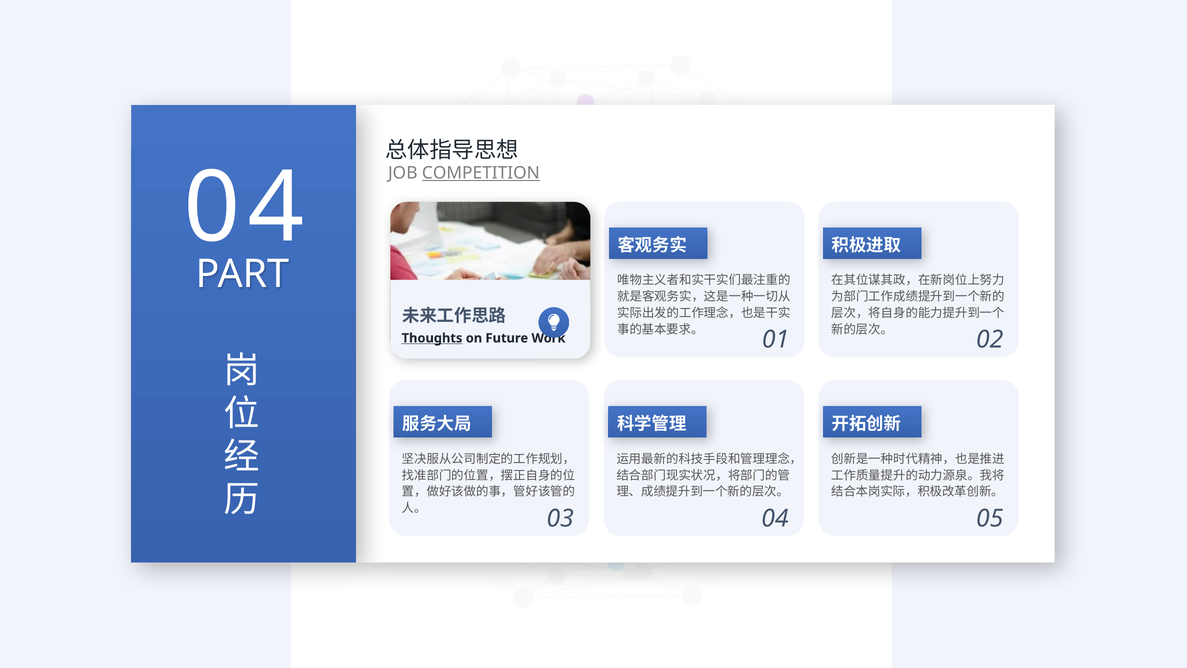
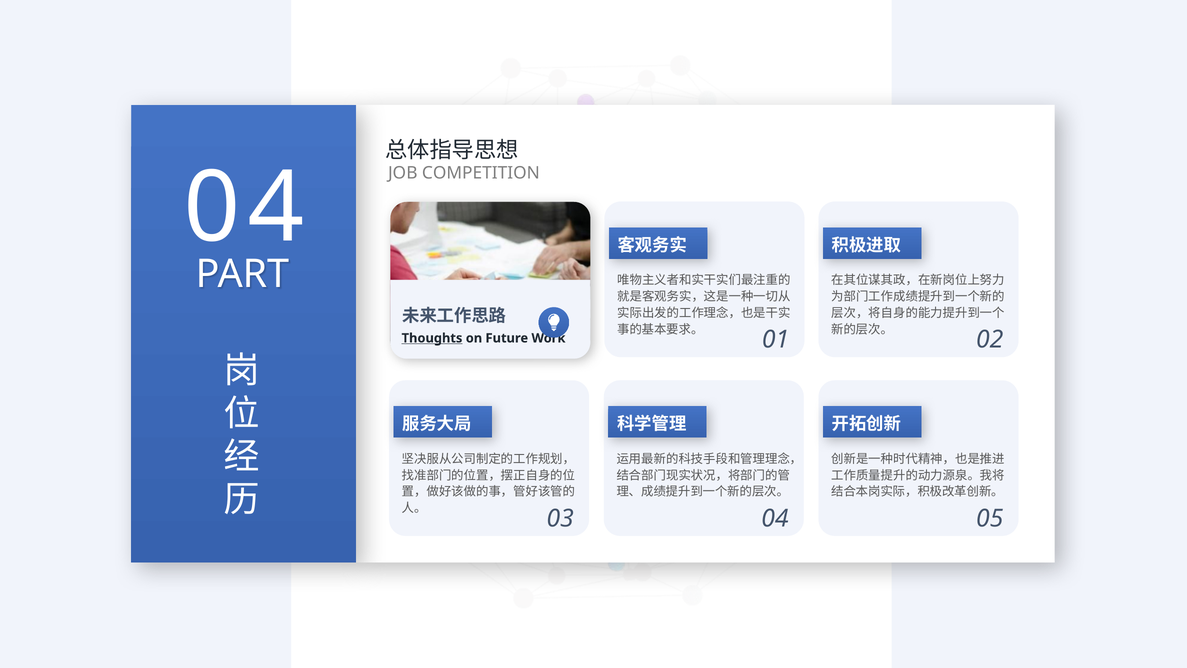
COMPETITION underline: present -> none
